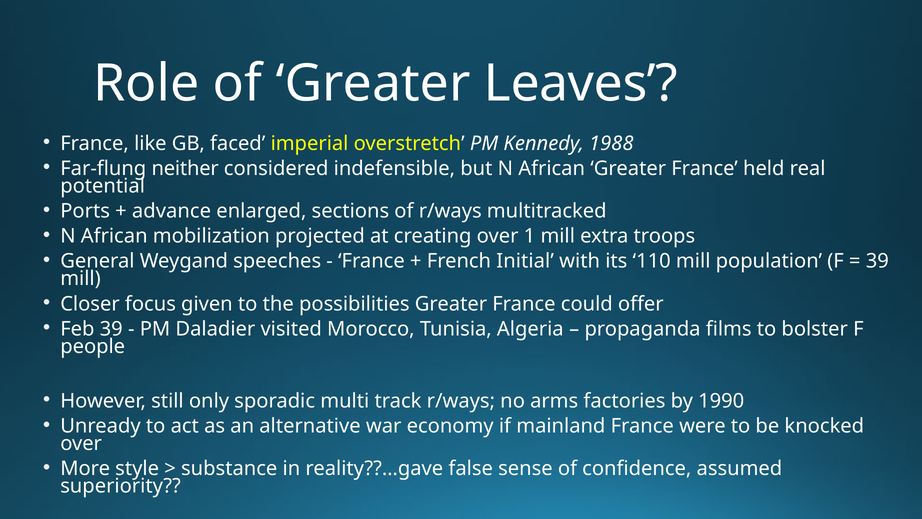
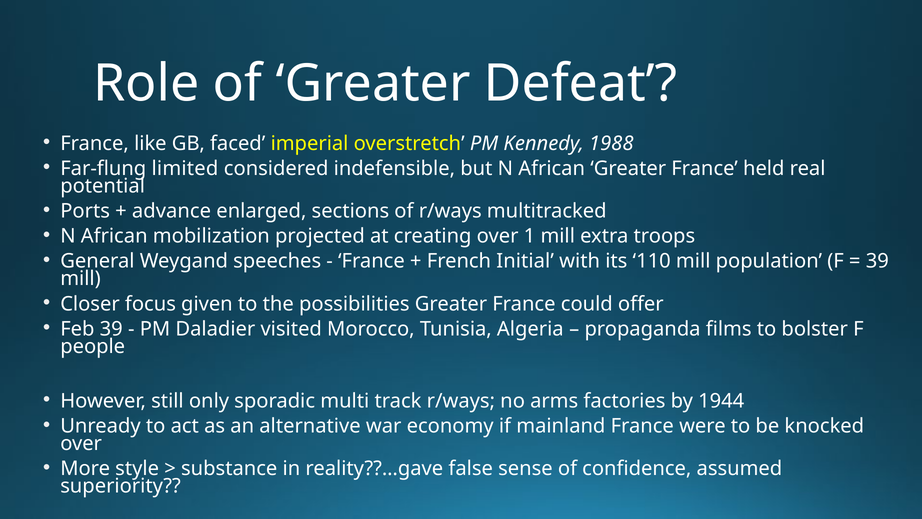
Leaves: Leaves -> Defeat
neither: neither -> limited
1990: 1990 -> 1944
